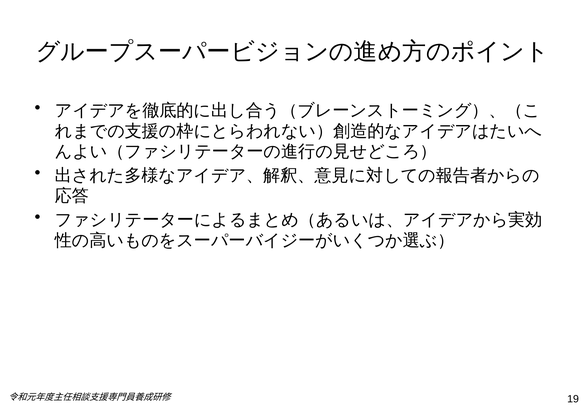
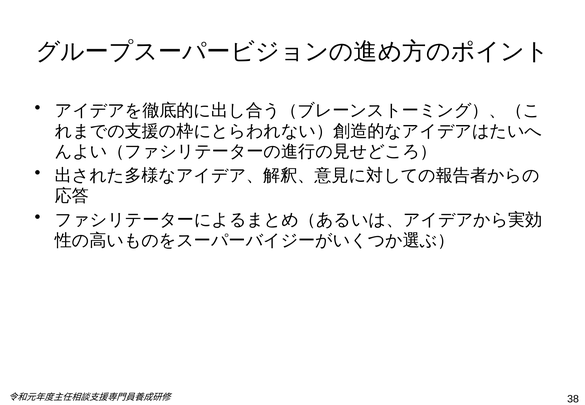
19: 19 -> 38
